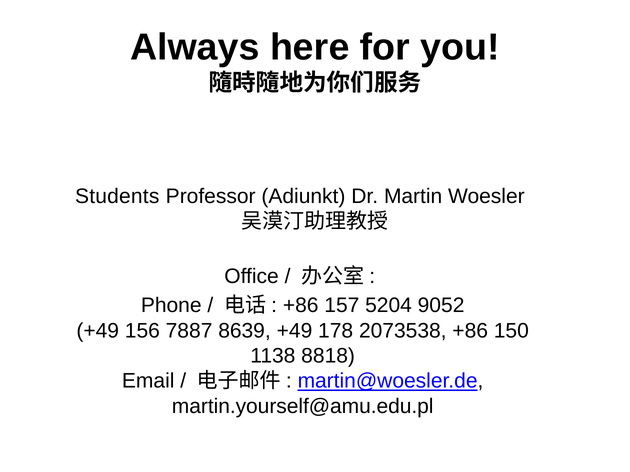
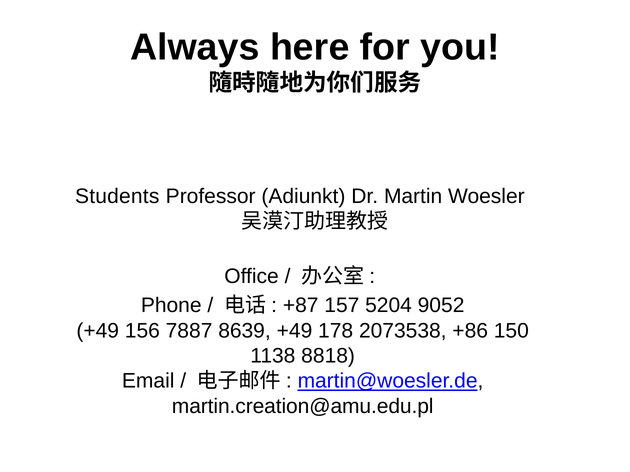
+86 at (301, 306): +86 -> +87
martin.yourself@amu.edu.pl: martin.yourself@amu.edu.pl -> martin.creation@amu.edu.pl
